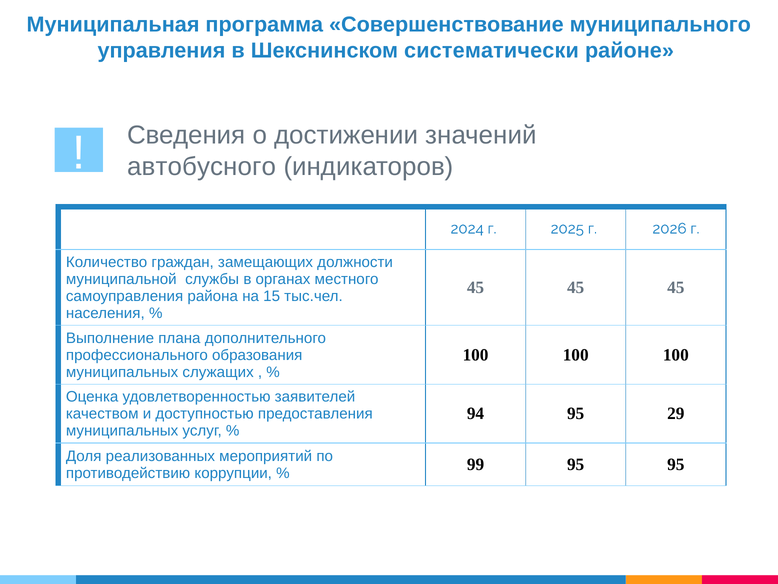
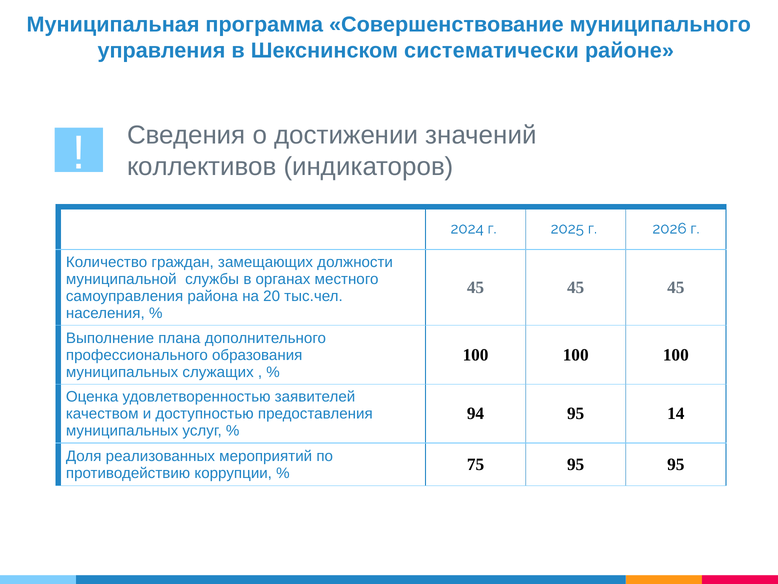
автобусного: автобусного -> коллективов
15: 15 -> 20
29: 29 -> 14
99: 99 -> 75
